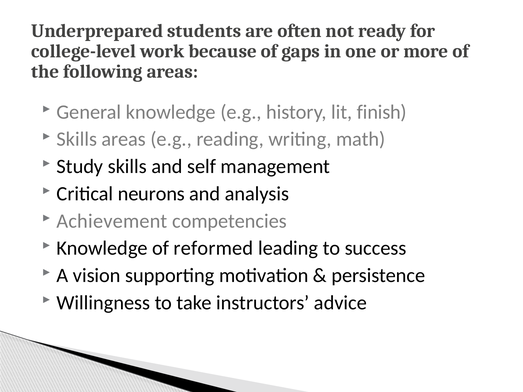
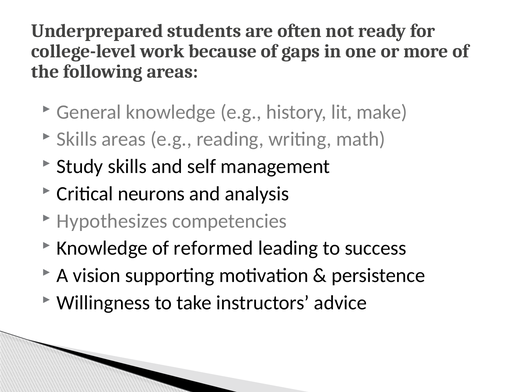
finish: finish -> make
Achievement: Achievement -> Hypothesizes
